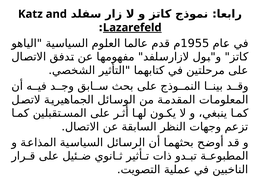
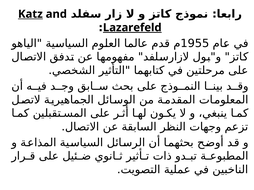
Katz underline: none -> present
